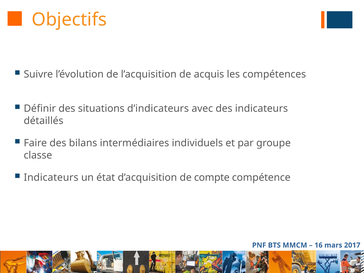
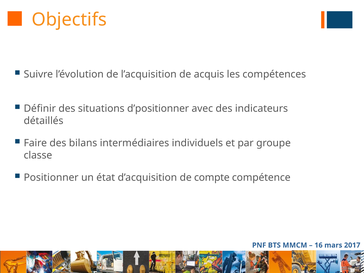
d’indicateurs: d’indicateurs -> d’positionner
Indicateurs at (51, 177): Indicateurs -> Positionner
